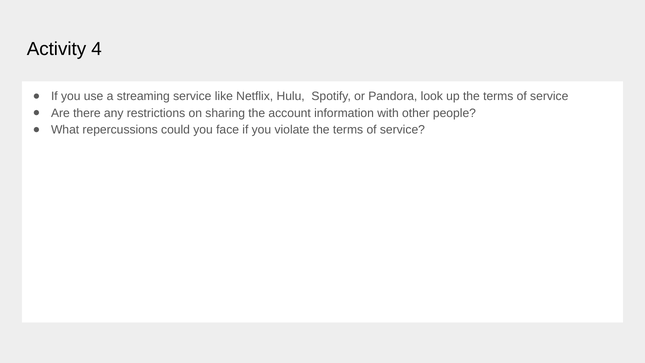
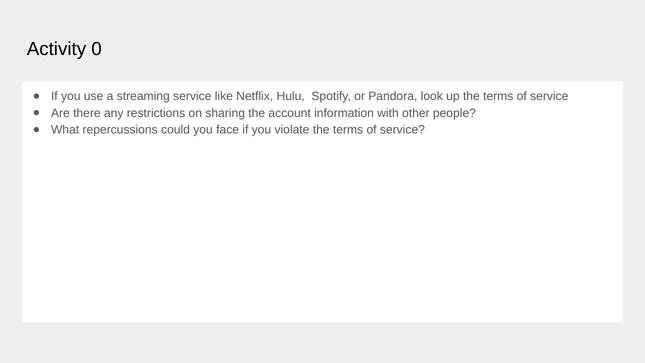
4: 4 -> 0
